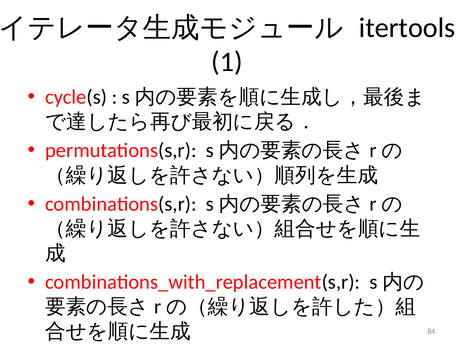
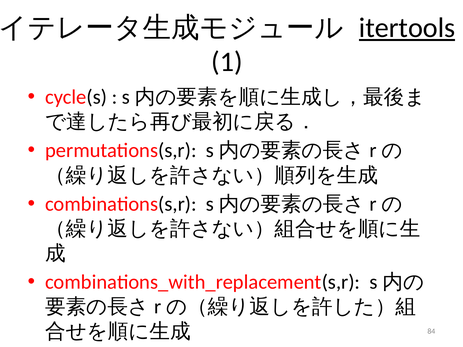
itertools underline: none -> present
